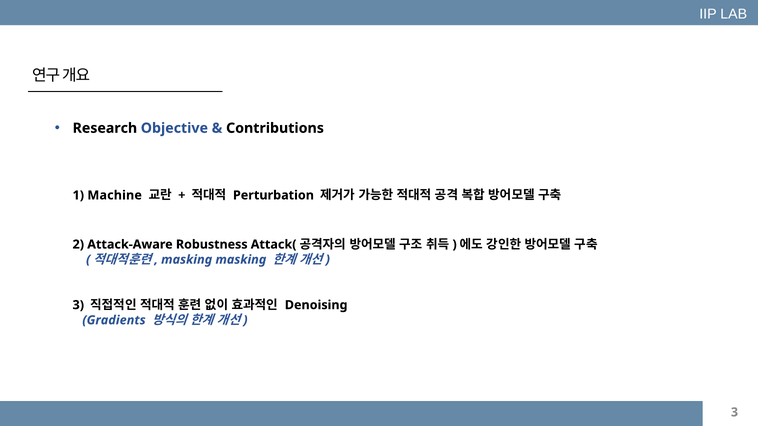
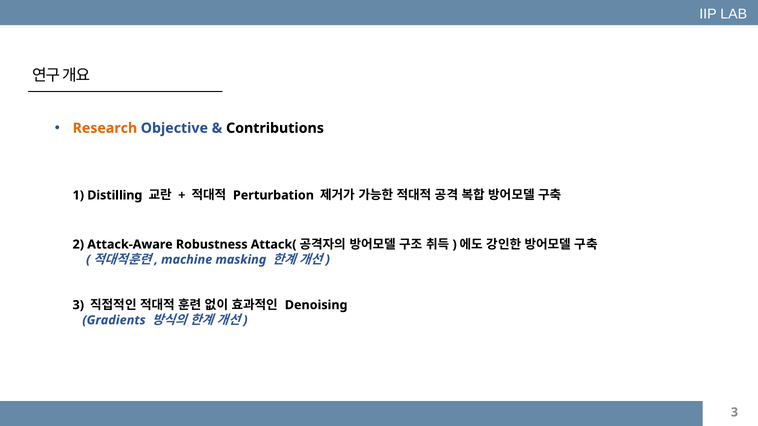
Research colour: black -> orange
Machine: Machine -> Distilling
masking at (187, 260): masking -> machine
